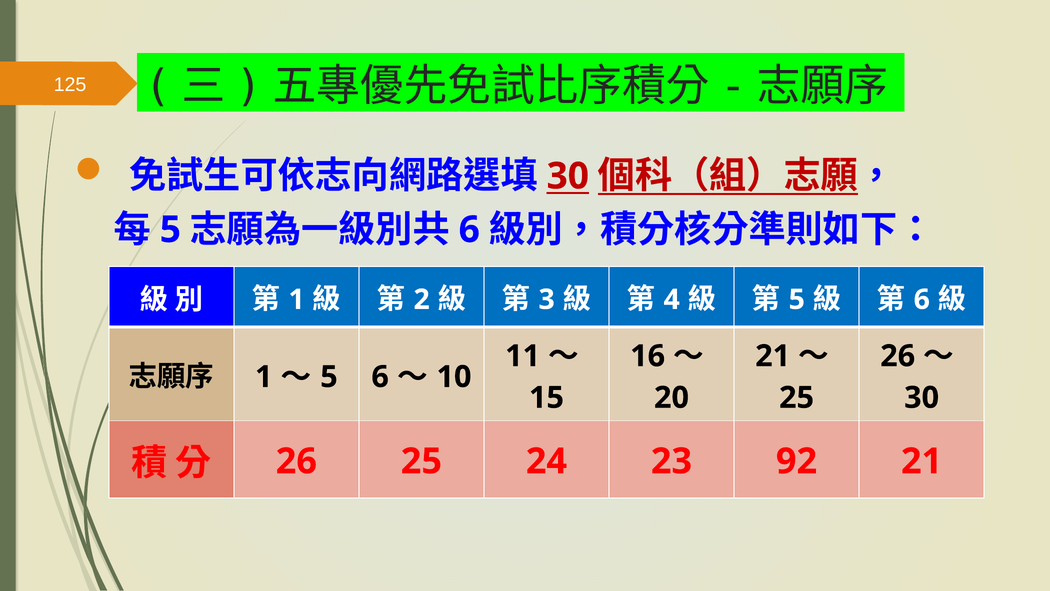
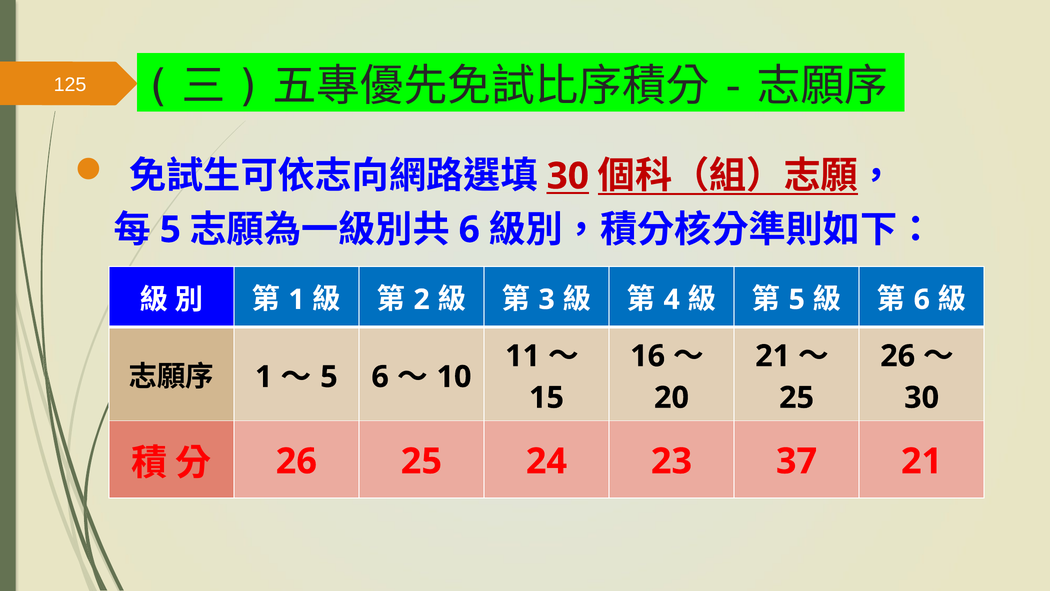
92: 92 -> 37
